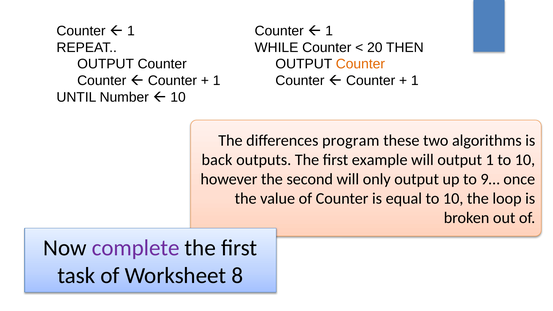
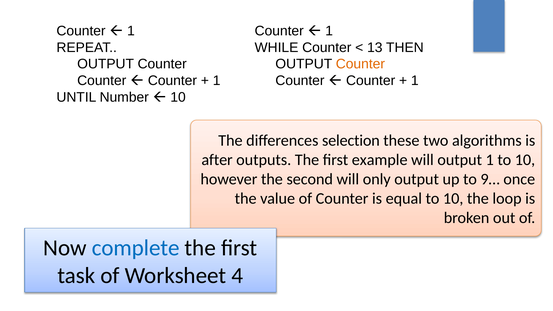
20: 20 -> 13
program: program -> selection
back: back -> after
complete colour: purple -> blue
8: 8 -> 4
